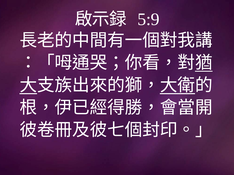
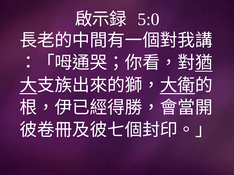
5:9: 5:9 -> 5:0
